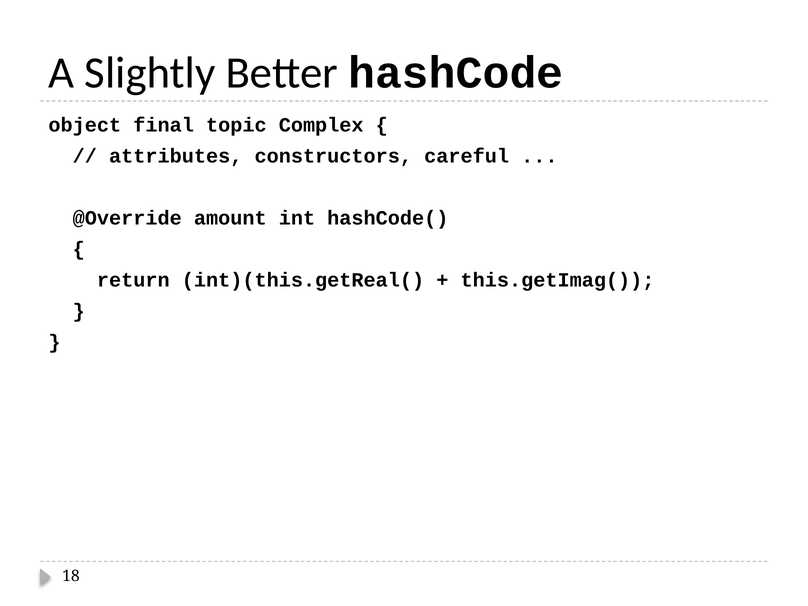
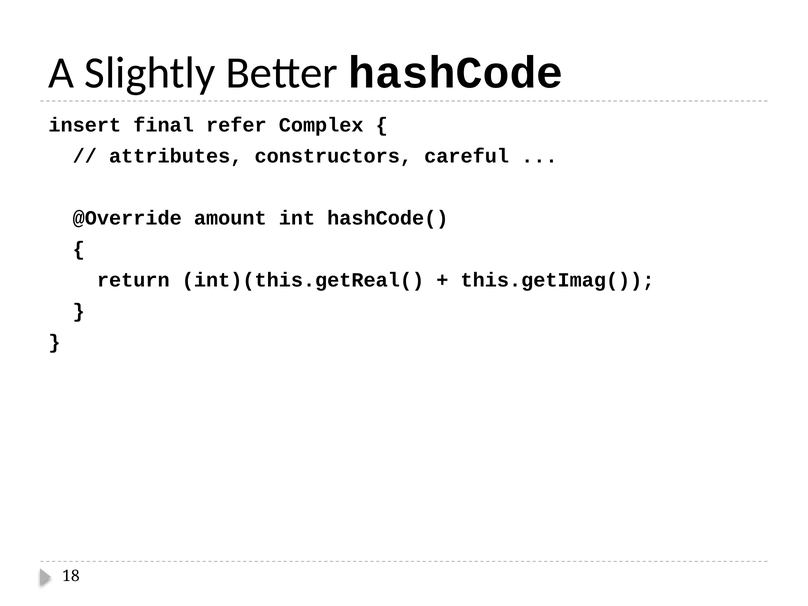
object: object -> insert
topic: topic -> refer
